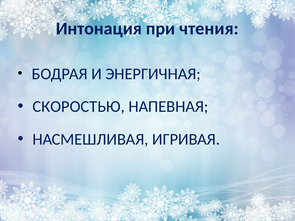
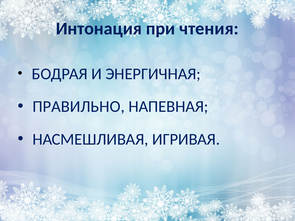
СКОРОСТЬЮ: СКОРОСТЬЮ -> ПРАВИЛЬНО
